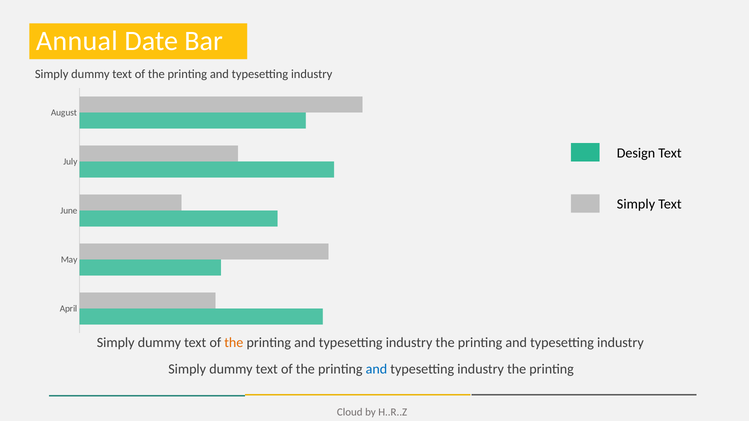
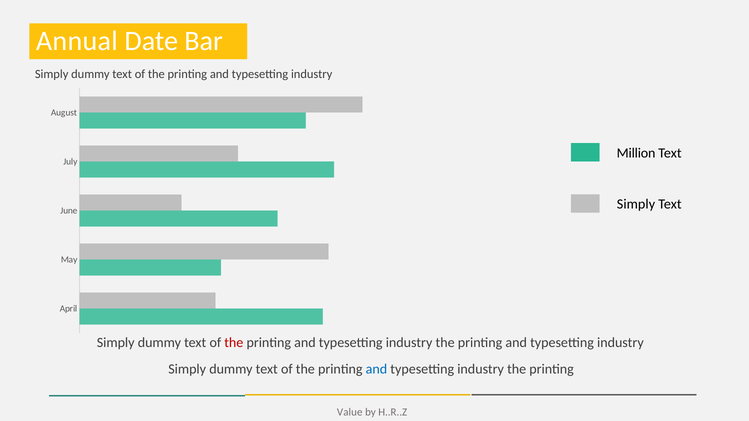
Design: Design -> Million
the at (234, 343) colour: orange -> red
Cloud: Cloud -> Value
